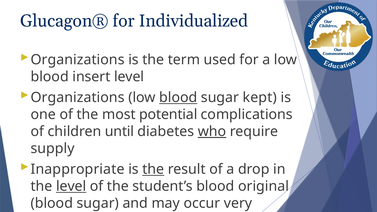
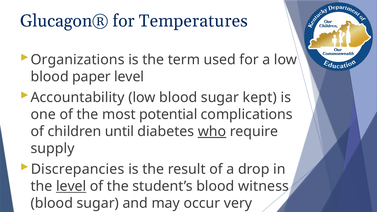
Individualized: Individualized -> Temperatures
insert: insert -> paper
Organizations at (78, 98): Organizations -> Accountability
blood at (178, 98) underline: present -> none
Inappropriate: Inappropriate -> Discrepancies
the at (153, 169) underline: present -> none
original: original -> witness
